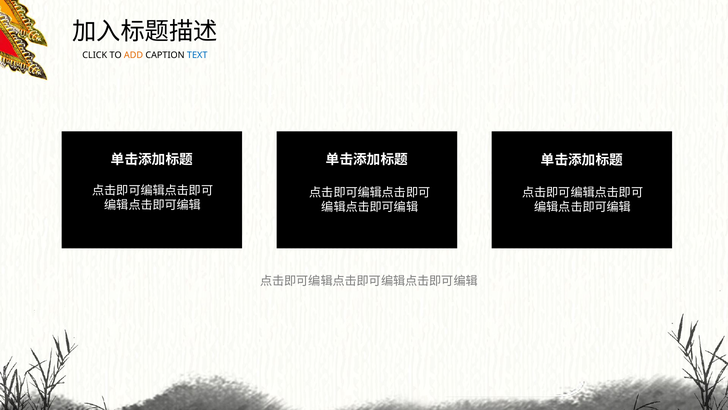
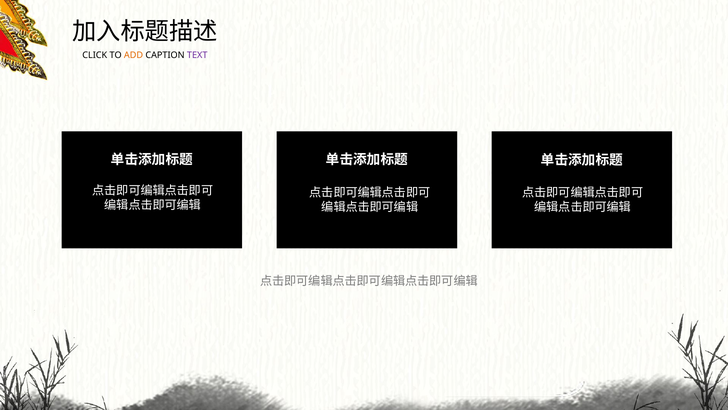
TEXT colour: blue -> purple
